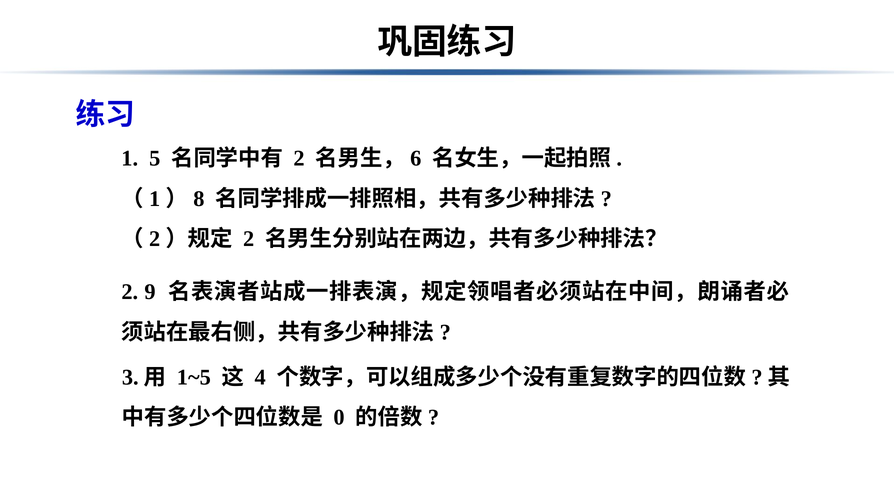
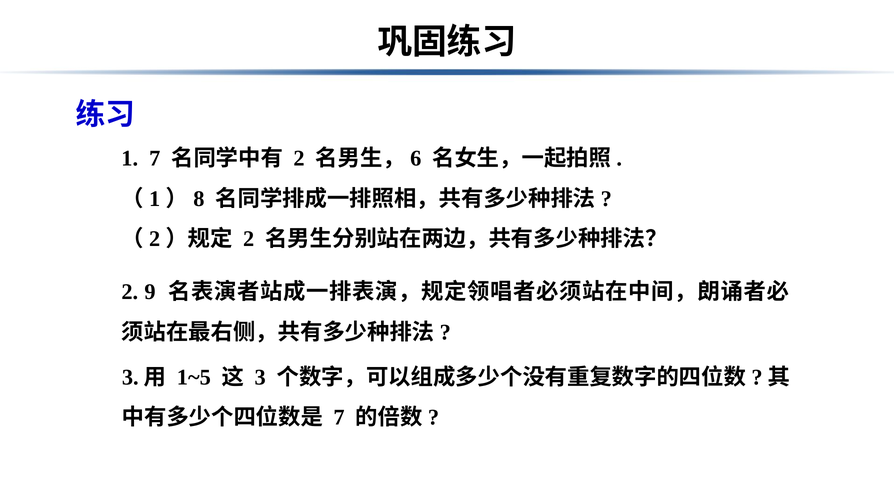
1 5: 5 -> 7
4: 4 -> 3
0 at (339, 417): 0 -> 7
